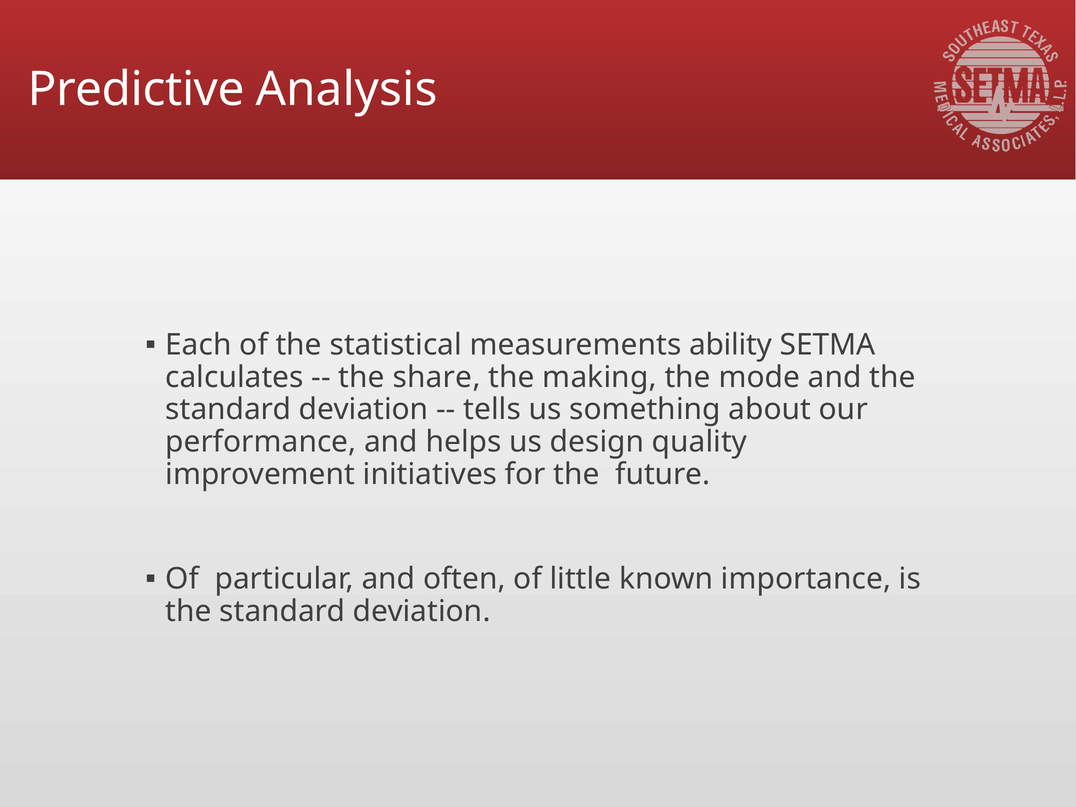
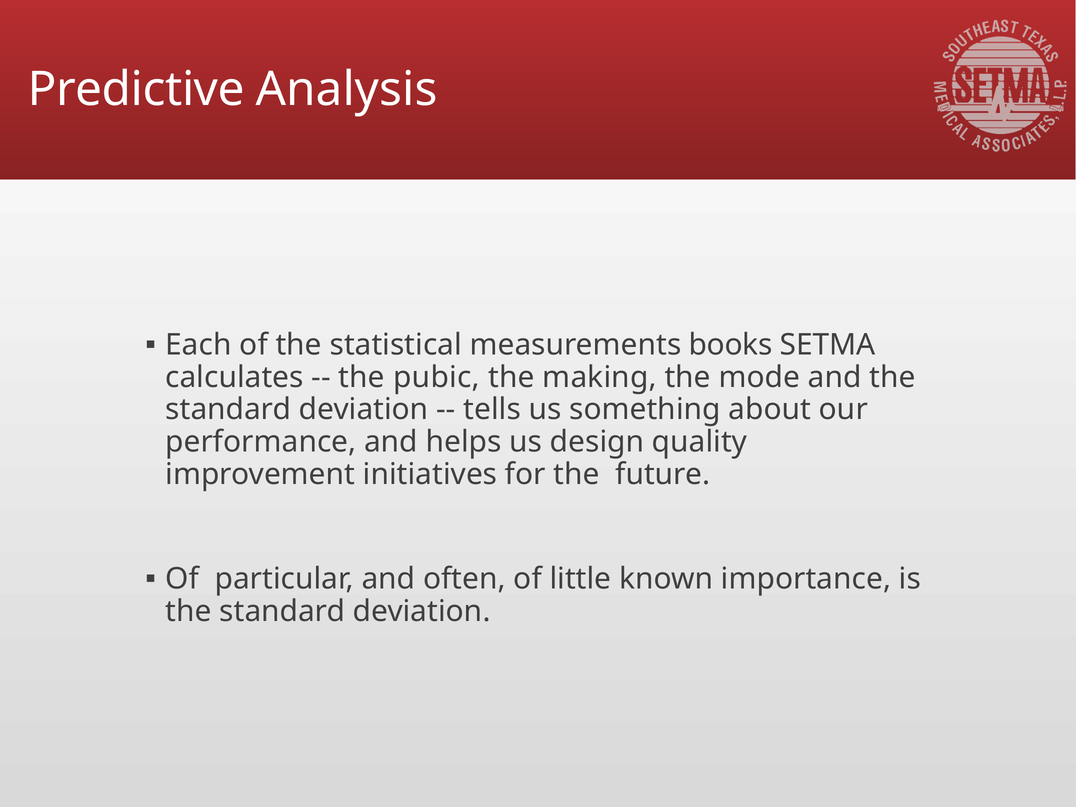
ability: ability -> books
share: share -> pubic
